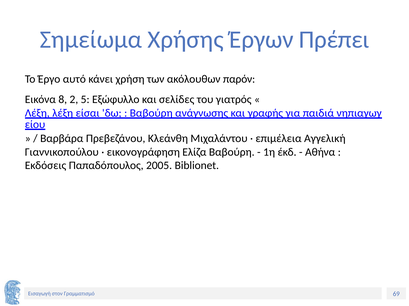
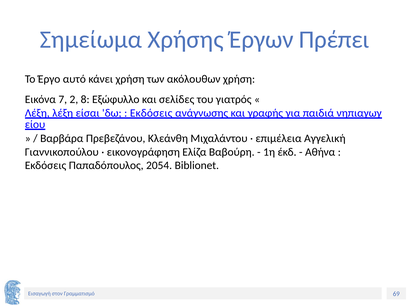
ακόλουθων παρόν: παρόν -> χρήση
8: 8 -> 7
5: 5 -> 8
Βαβούρη at (151, 113): Βαβούρη -> Εκδόσεις
2005: 2005 -> 2054
